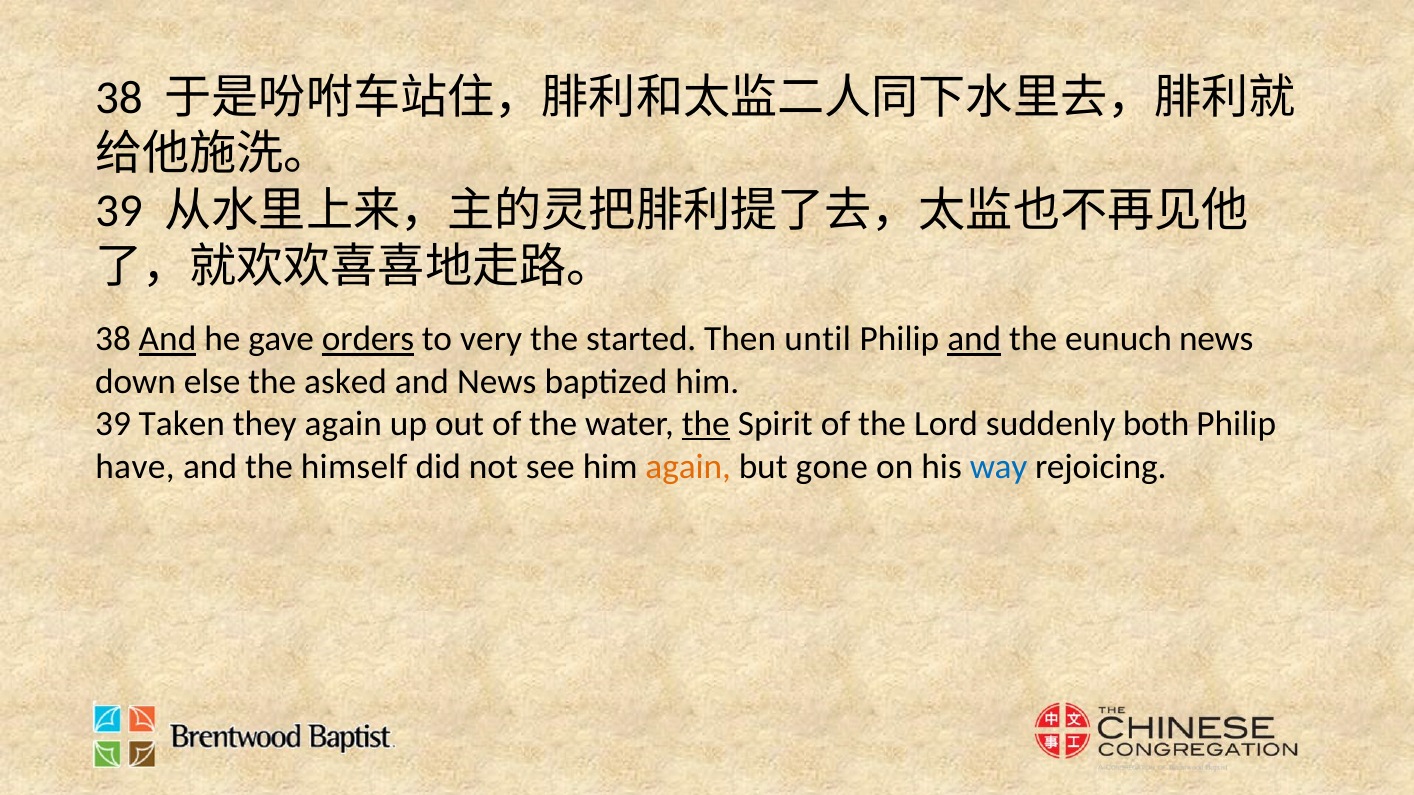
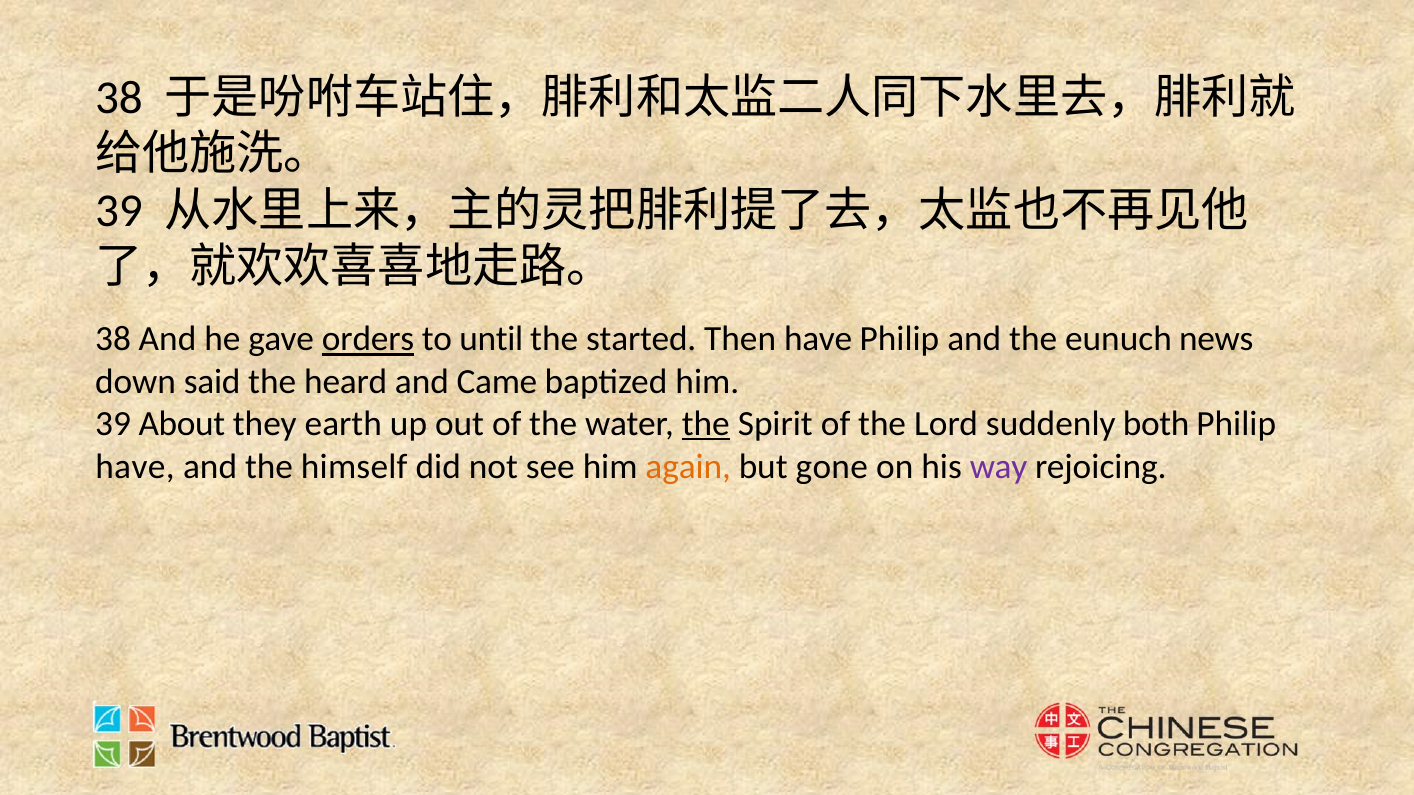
And at (168, 339) underline: present -> none
very: very -> until
Then until: until -> have
and at (974, 339) underline: present -> none
else: else -> said
asked: asked -> heard
and News: News -> Came
Taken: Taken -> About
they again: again -> earth
way colour: blue -> purple
